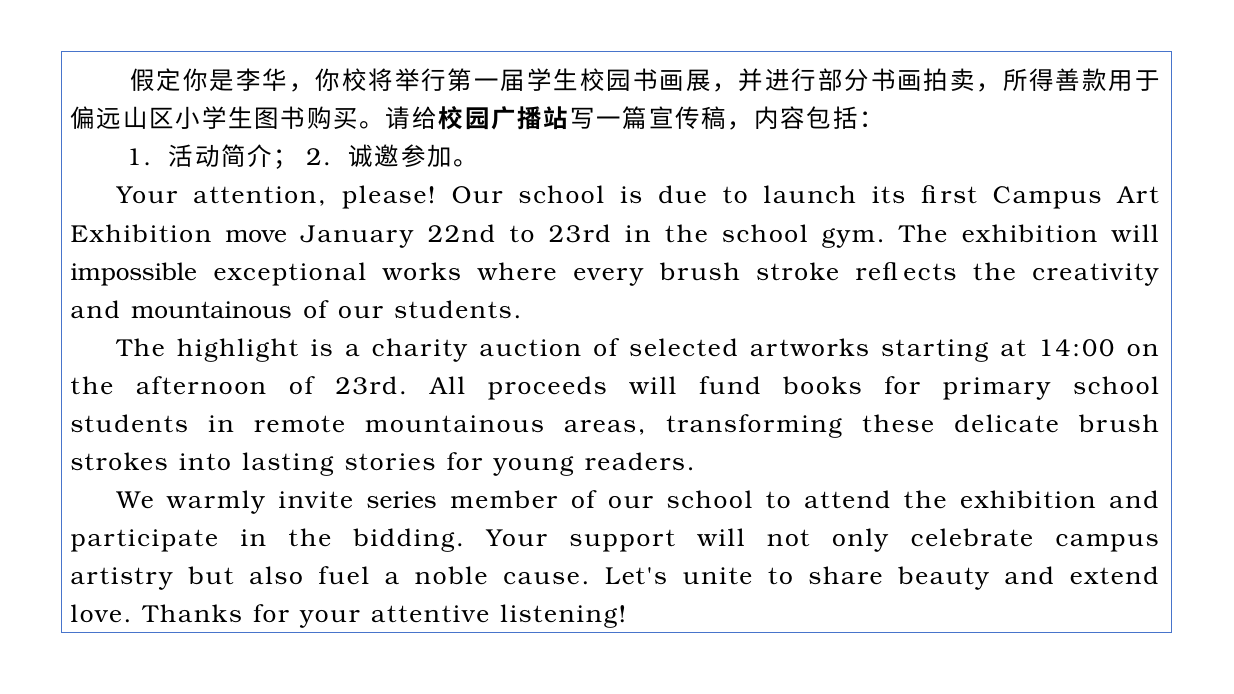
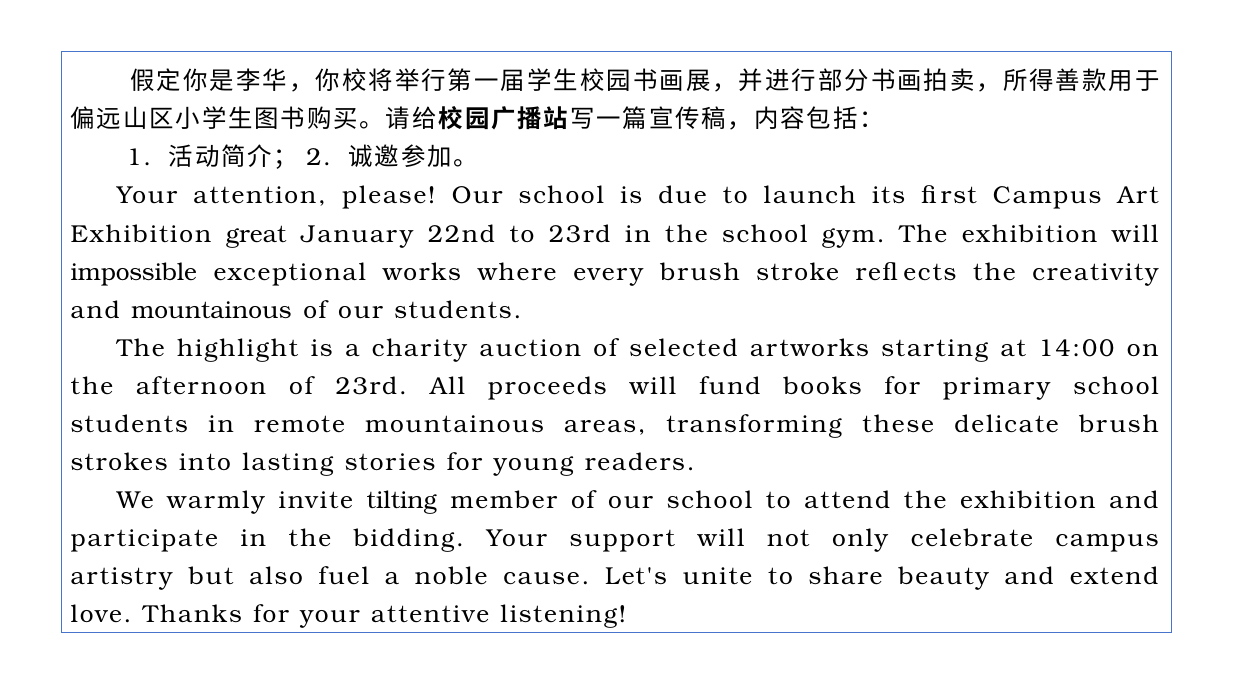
move: move -> great
series: series -> tilting
